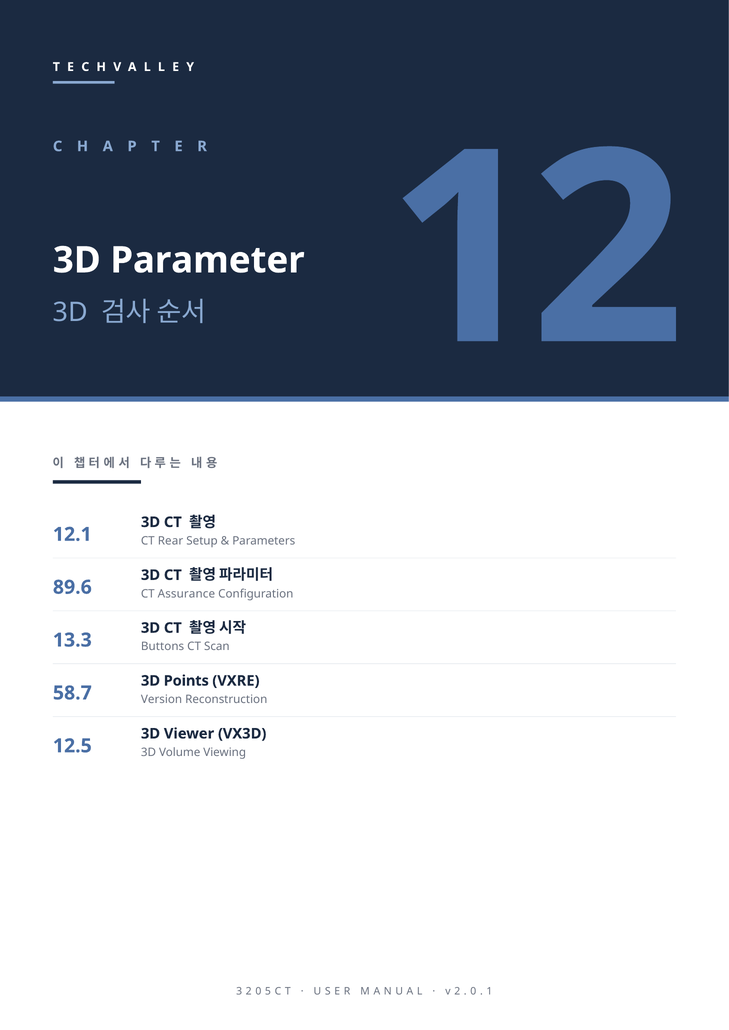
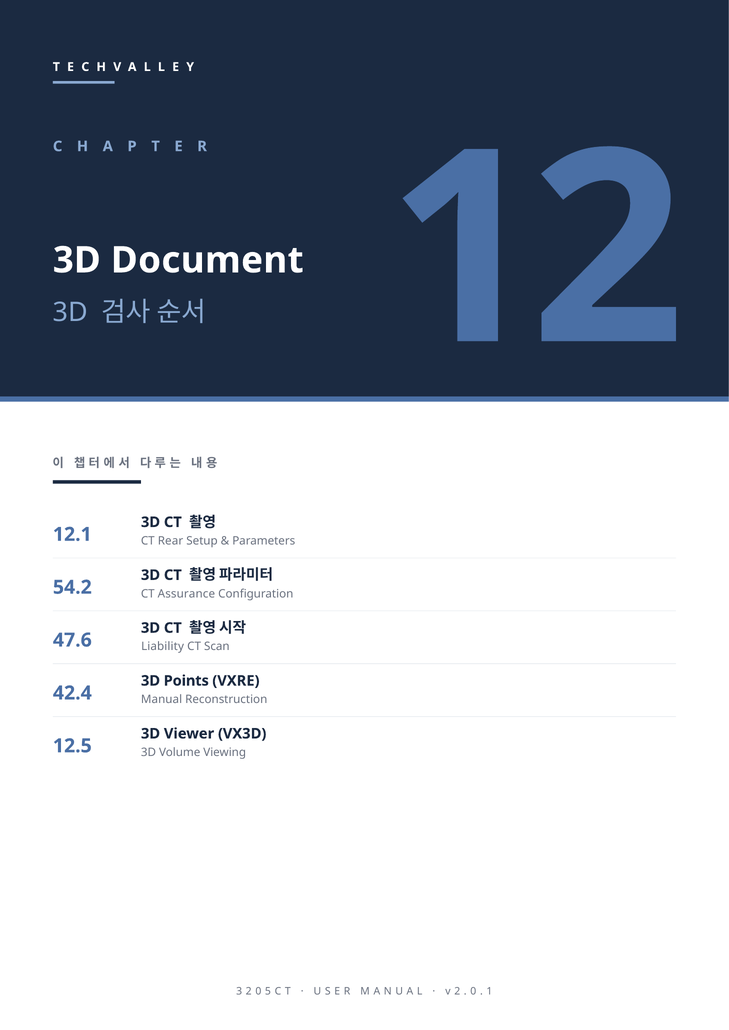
Parameter: Parameter -> Document
89.6: 89.6 -> 54.2
13.3: 13.3 -> 47.6
Buttons: Buttons -> Liability
58.7: 58.7 -> 42.4
Version: Version -> Manual
